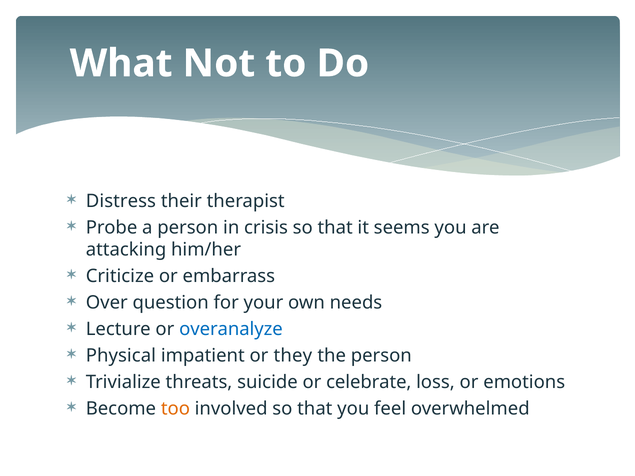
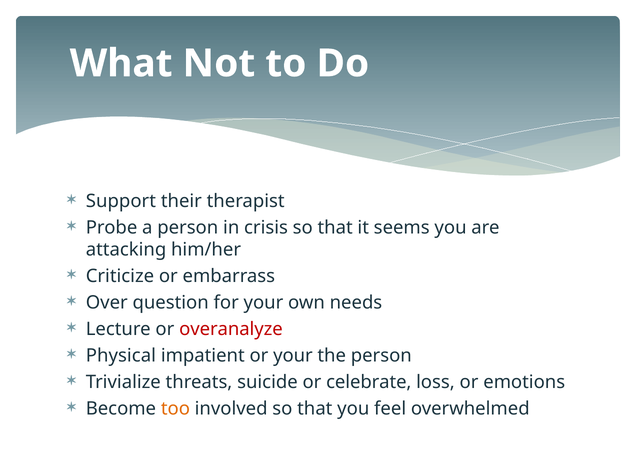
Distress: Distress -> Support
overanalyze colour: blue -> red
or they: they -> your
